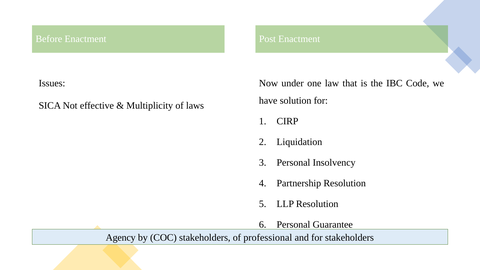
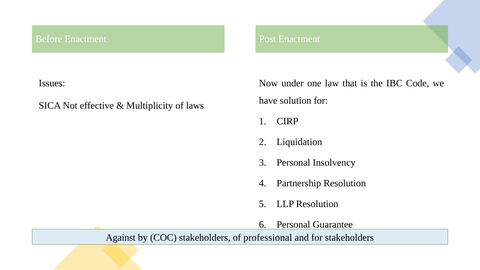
Agency: Agency -> Against
